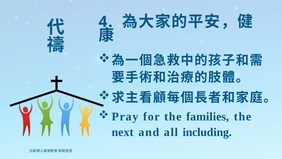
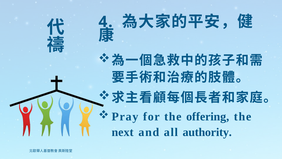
families: families -> offering
including: including -> authority
